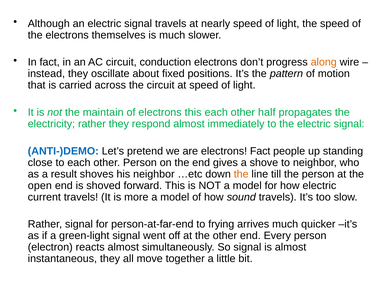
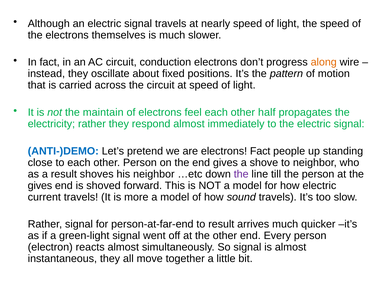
electrons this: this -> feel
the at (241, 174) colour: orange -> purple
open at (40, 186): open -> gives
to frying: frying -> result
